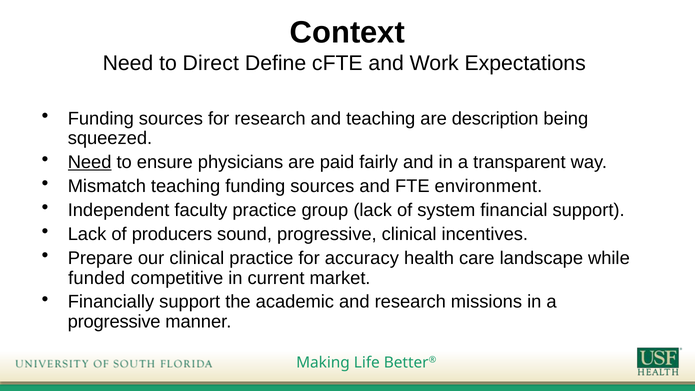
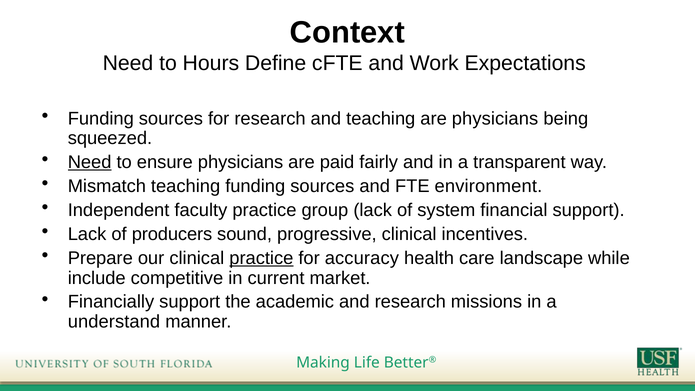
Direct: Direct -> Hours
are description: description -> physicians
practice at (261, 258) underline: none -> present
funded: funded -> include
progressive at (114, 322): progressive -> understand
